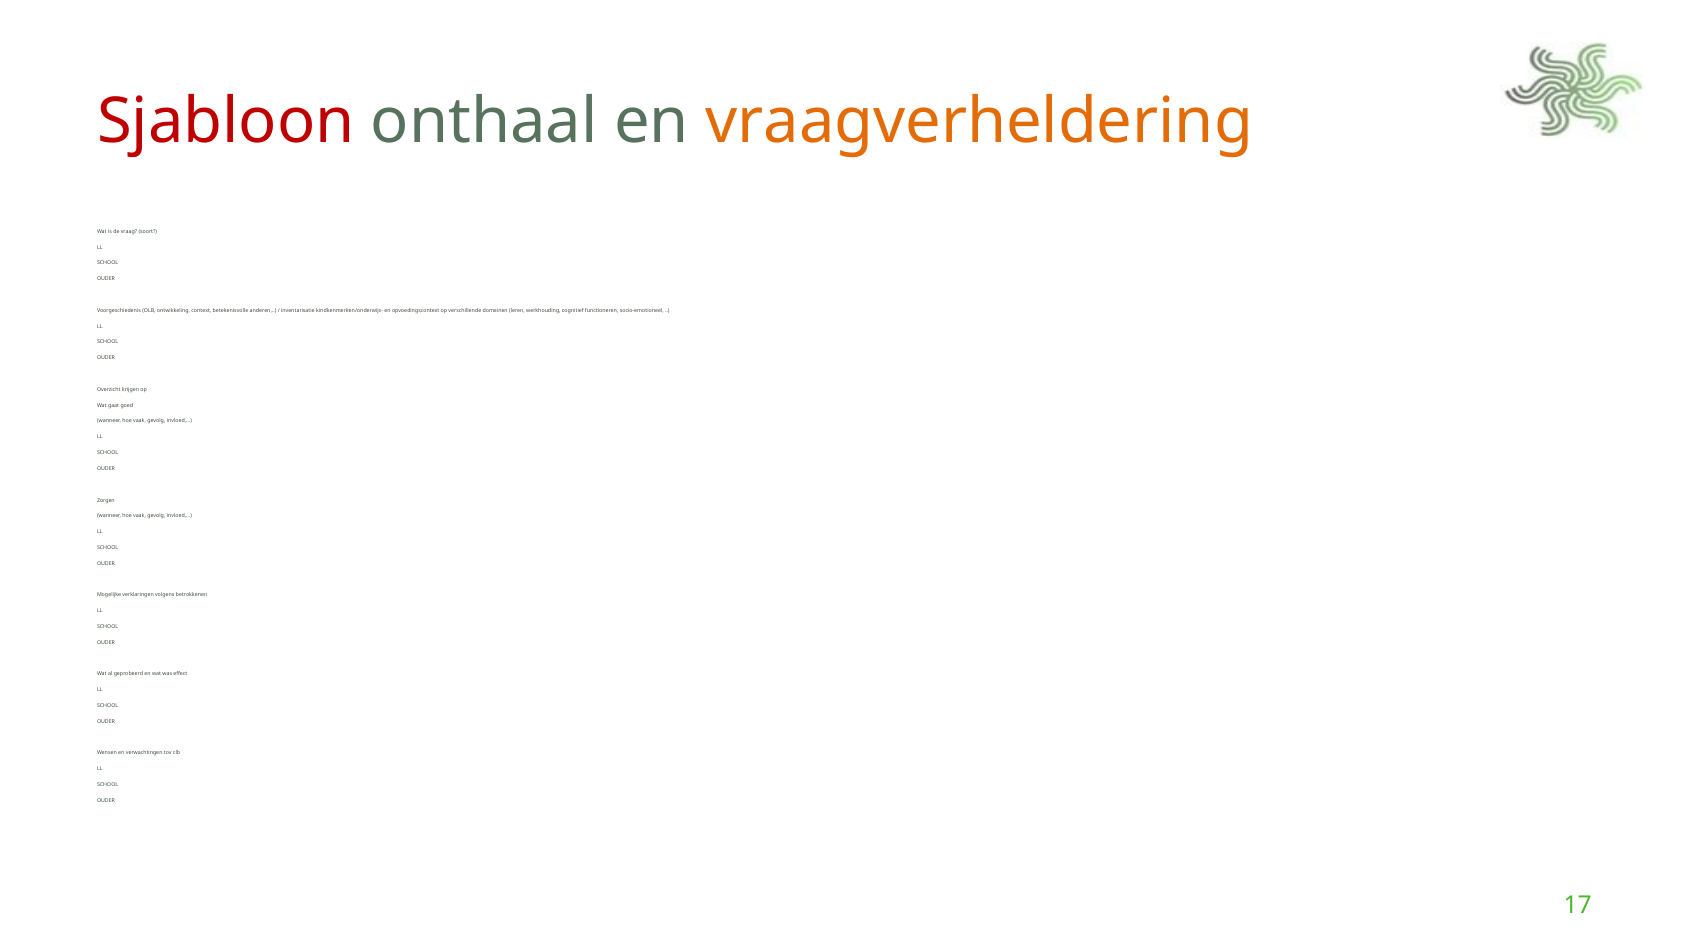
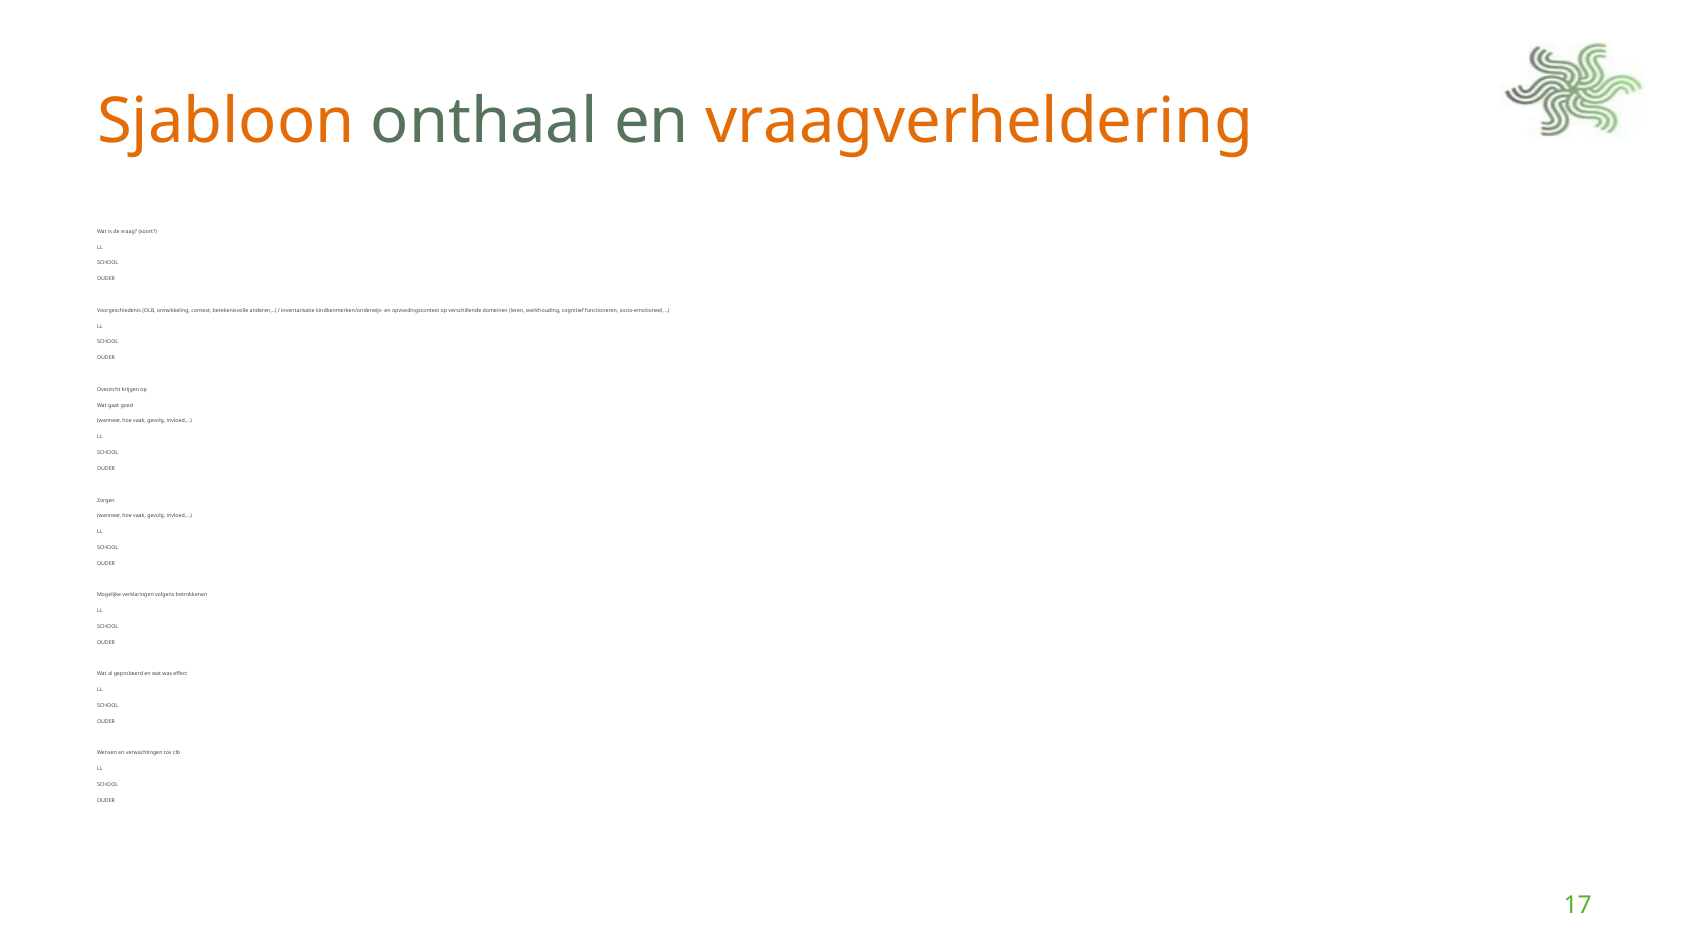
Sjabloon colour: red -> orange
